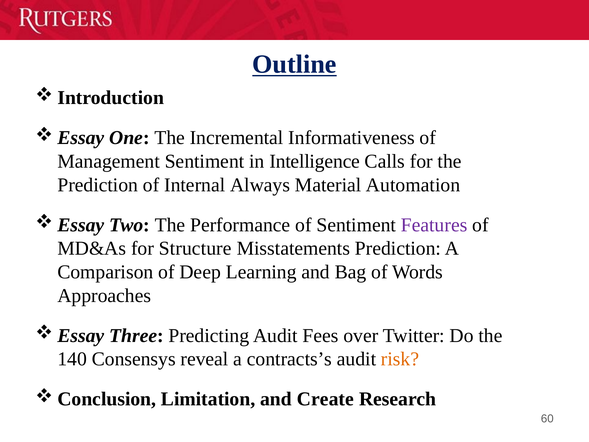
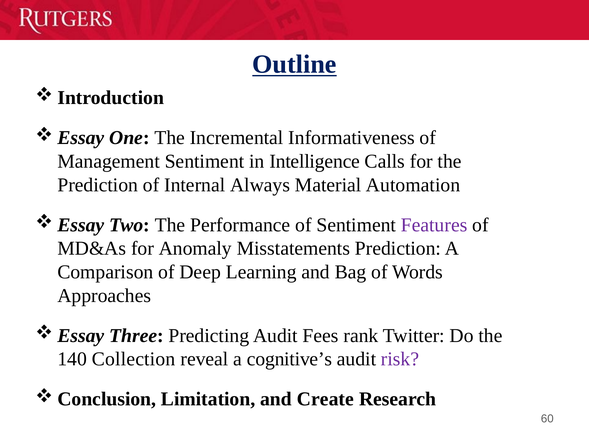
Structure: Structure -> Anomaly
over: over -> rank
Consensys: Consensys -> Collection
contracts’s: contracts’s -> cognitive’s
risk colour: orange -> purple
